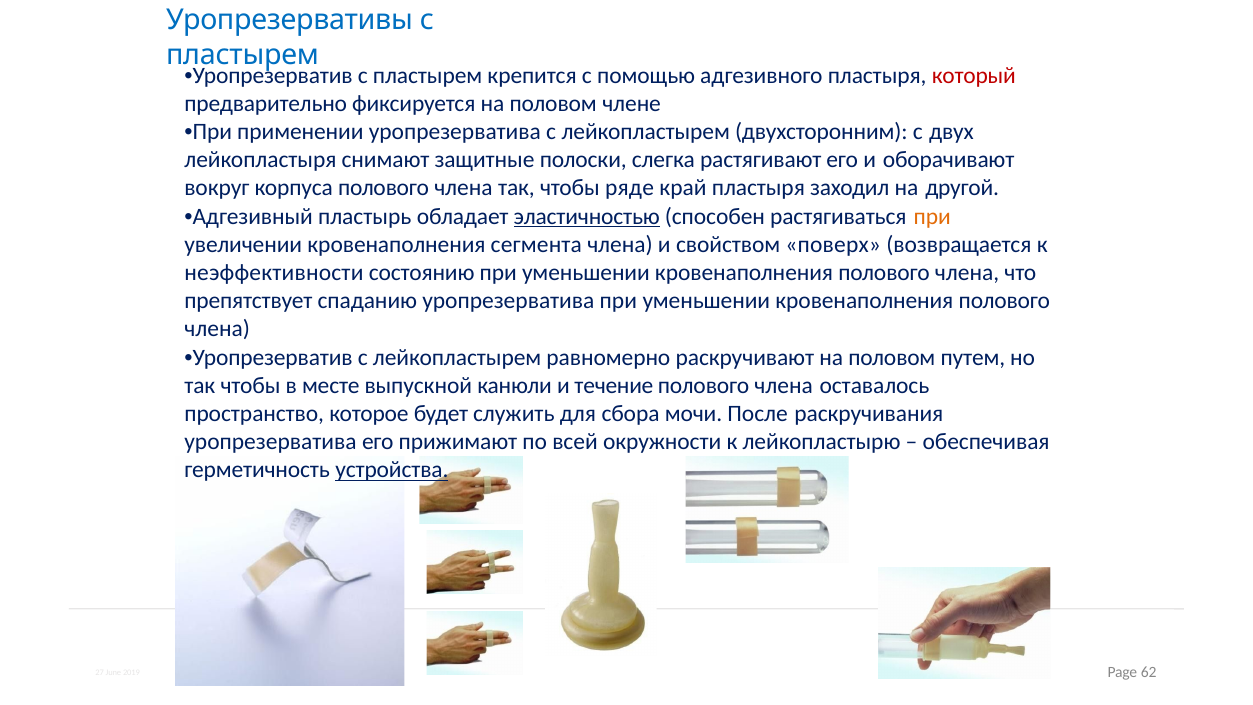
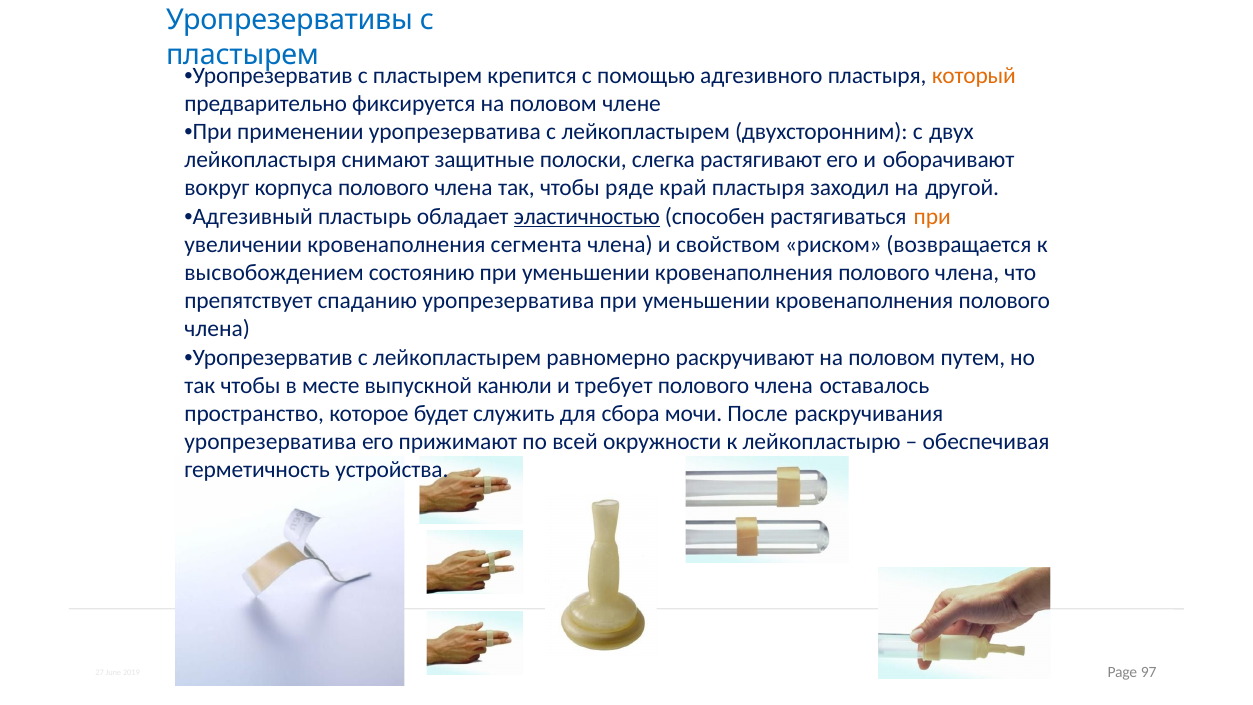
который colour: red -> orange
поверх: поверх -> риском
неэффективности: неэффективности -> высвобождением
течение: течение -> требует
устройства underline: present -> none
62: 62 -> 97
